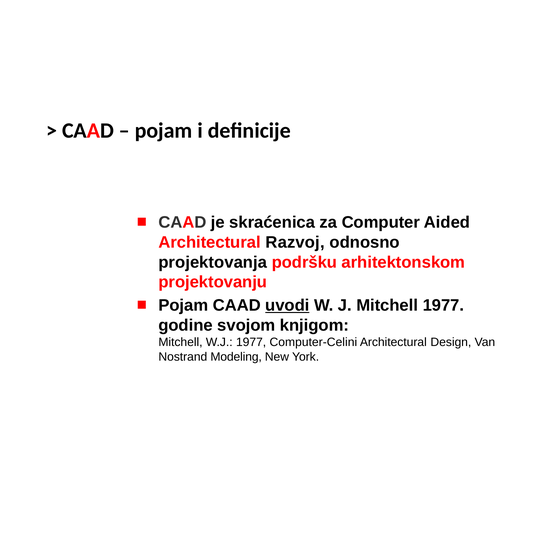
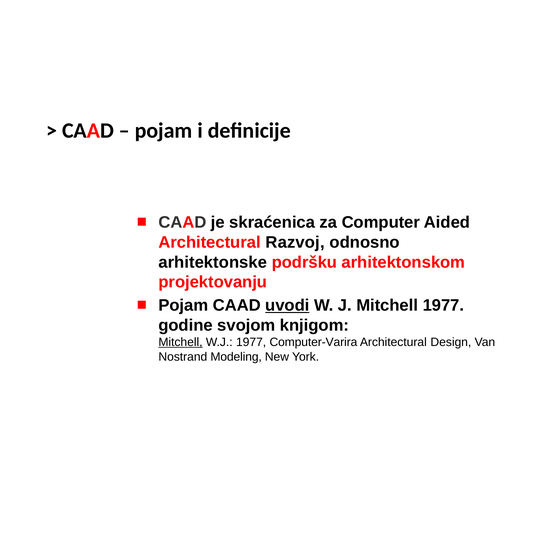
projektovanja: projektovanja -> arhitektonske
Mitchell at (181, 342) underline: none -> present
Computer-Celini: Computer-Celini -> Computer-Varira
